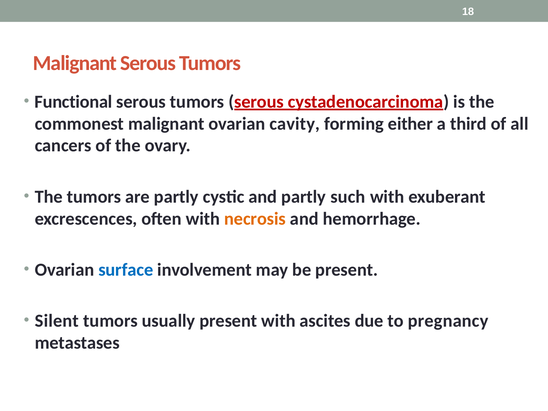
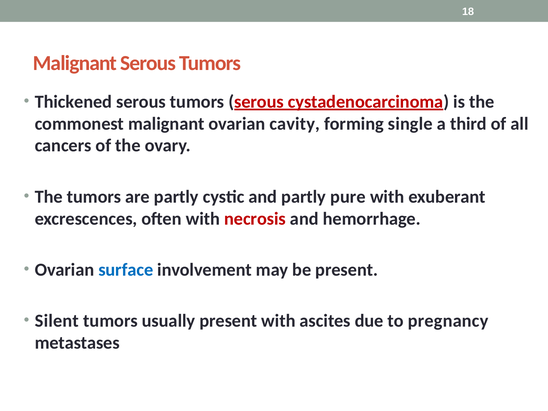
Functional: Functional -> Thickened
either: either -> single
such: such -> pure
necrosis colour: orange -> red
